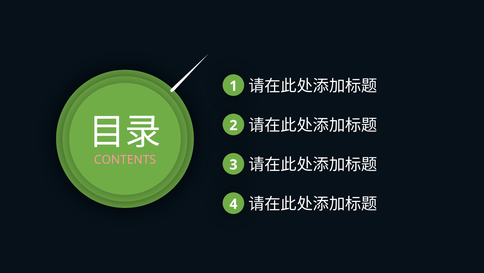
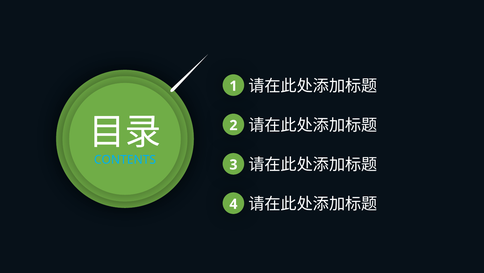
CONTENTS colour: pink -> light blue
